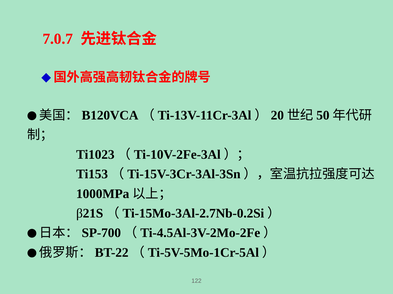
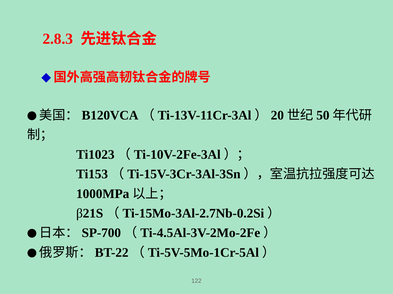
7.0.7: 7.0.7 -> 2.8.3
